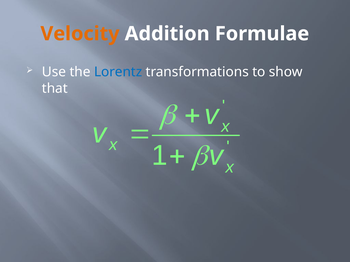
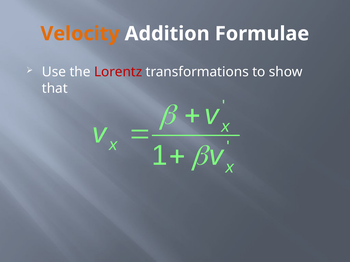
Lorentz colour: blue -> red
